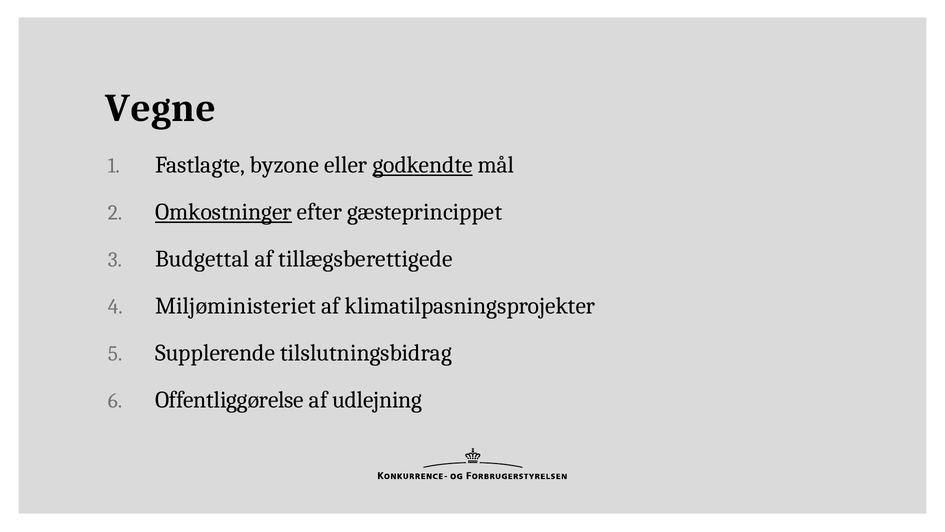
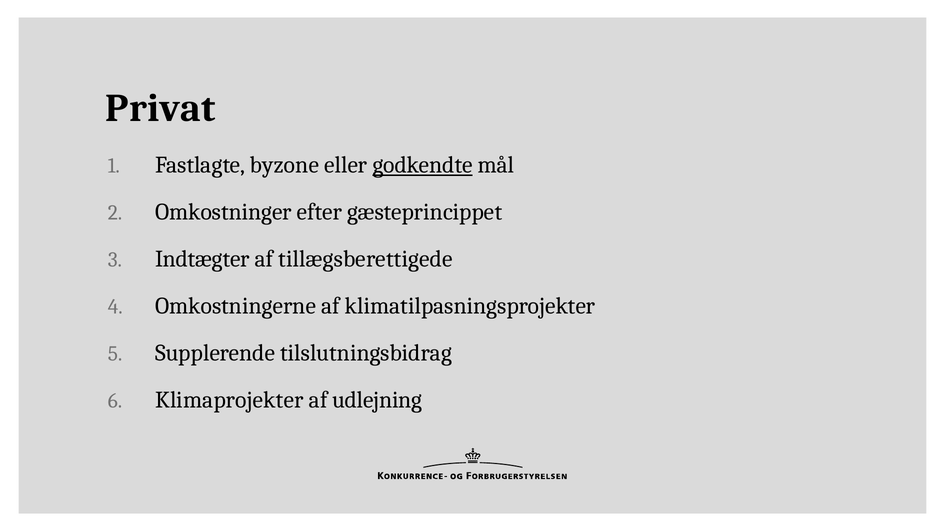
Vegne: Vegne -> Privat
Omkostninger underline: present -> none
Budgettal: Budgettal -> Indtægter
Miljøministeriet: Miljøministeriet -> Omkostningerne
Offentliggørelse: Offentliggørelse -> Klimaprojekter
